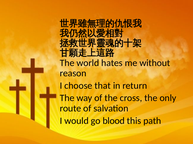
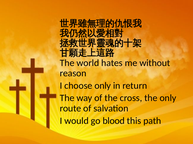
choose that: that -> only
